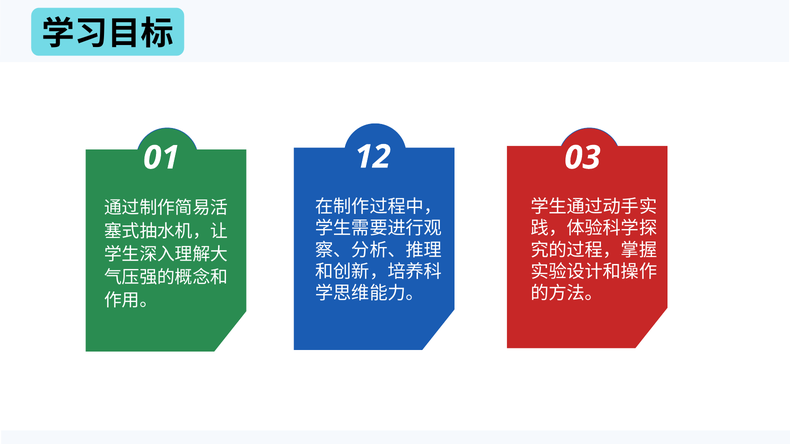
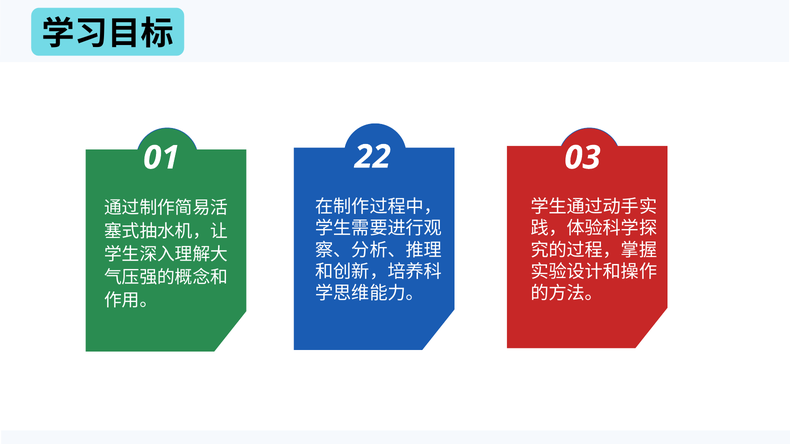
12: 12 -> 22
